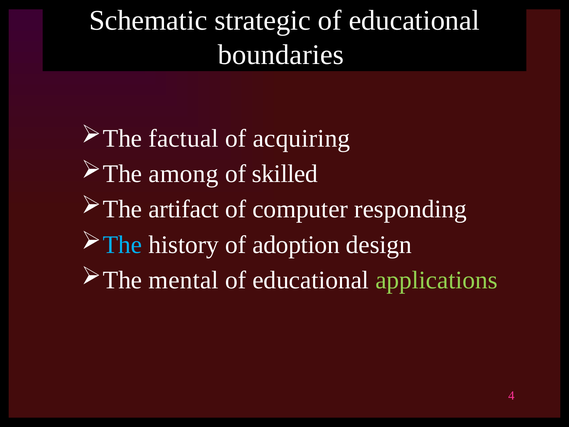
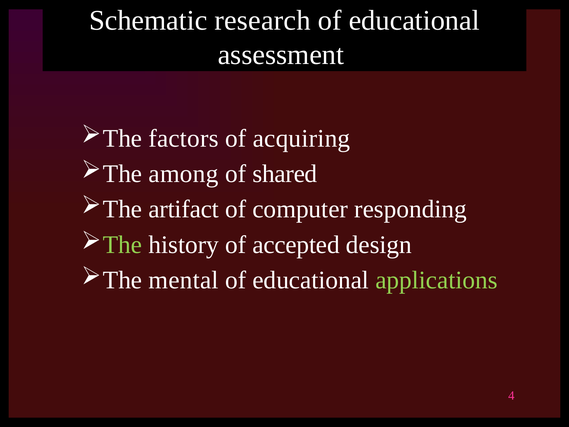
strategic: strategic -> research
boundaries: boundaries -> assessment
factual: factual -> factors
skilled: skilled -> shared
The at (123, 245) colour: light blue -> light green
adoption: adoption -> accepted
